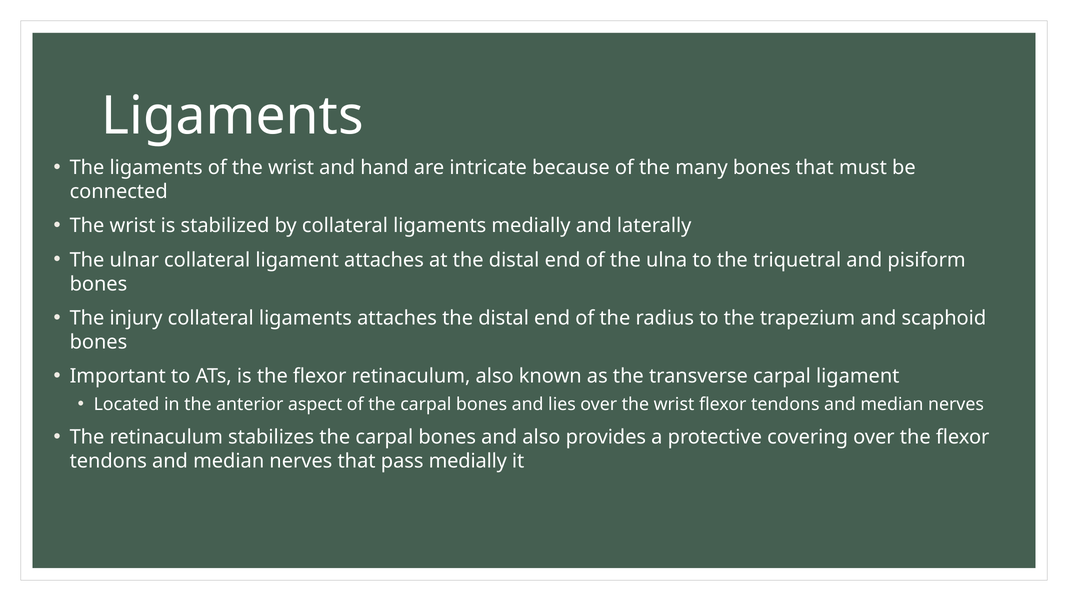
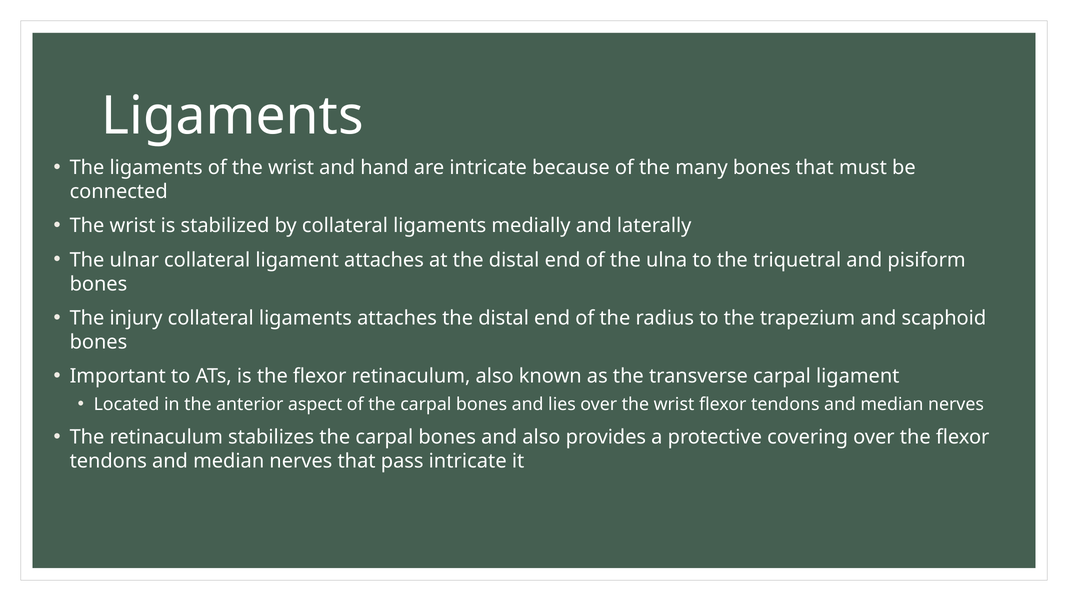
pass medially: medially -> intricate
